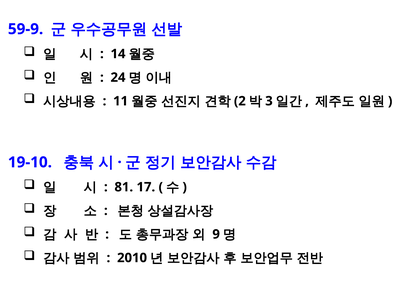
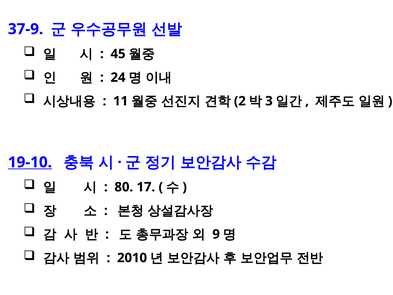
59-9: 59-9 -> 37-9
14: 14 -> 45
19-10 underline: none -> present
81: 81 -> 80
